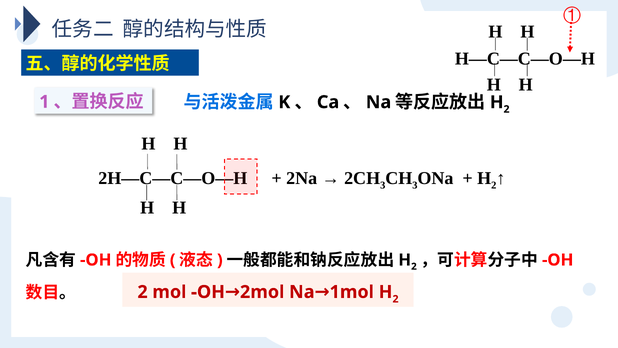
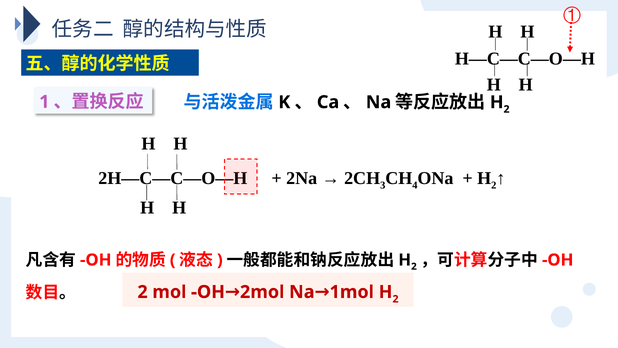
3 at (415, 185): 3 -> 4
